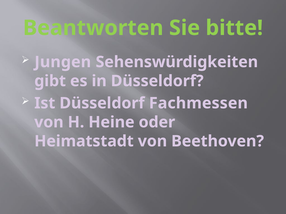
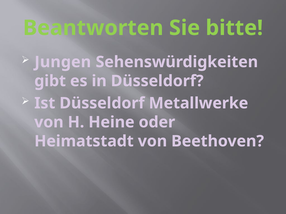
Fachmessen: Fachmessen -> Metallwerke
